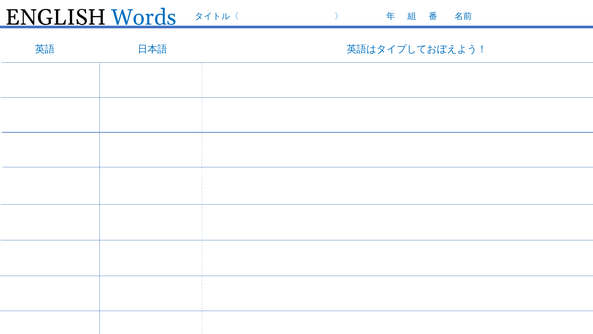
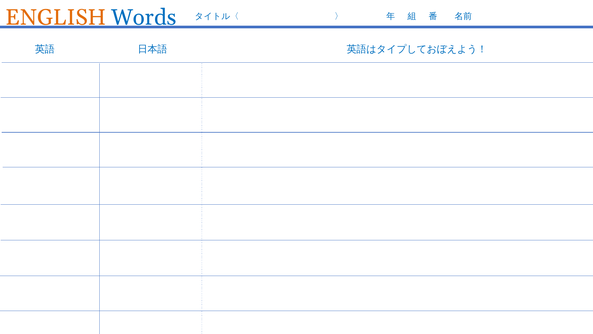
ENGLISH colour: black -> orange
